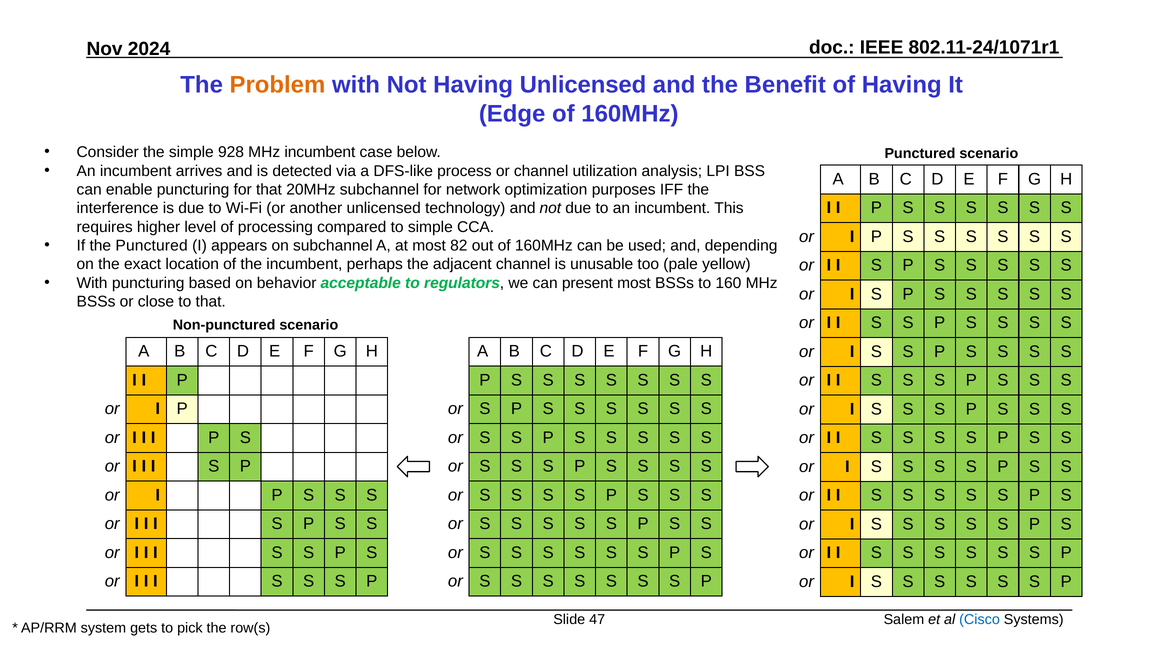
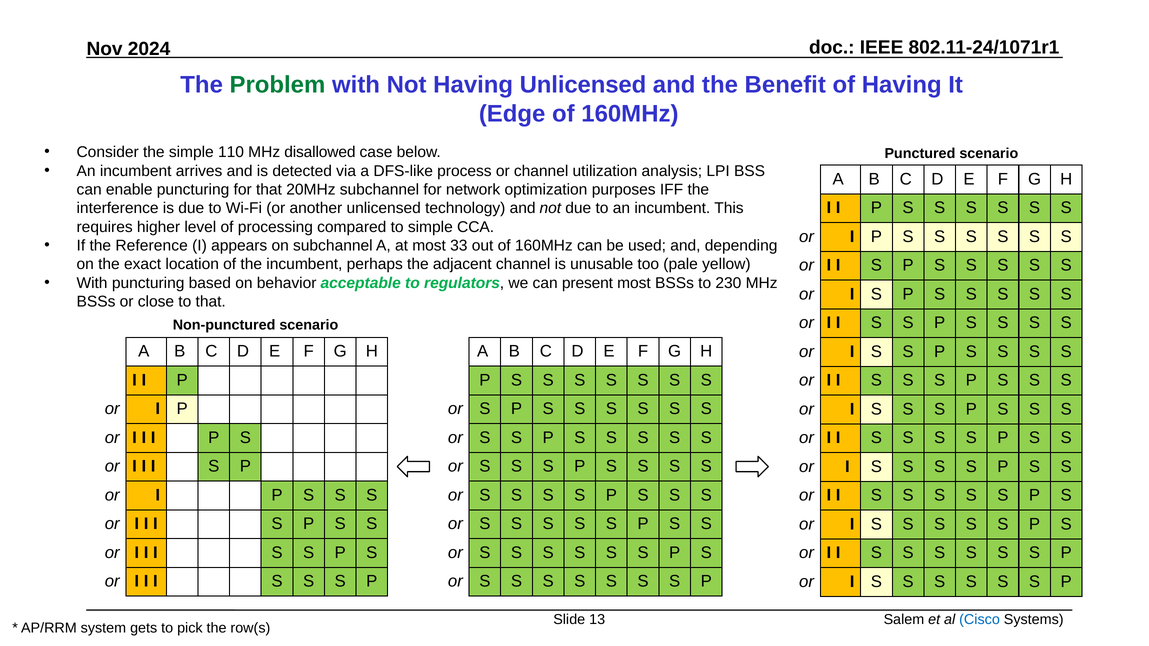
Problem colour: orange -> green
928: 928 -> 110
MHz incumbent: incumbent -> disallowed
the Punctured: Punctured -> Reference
82: 82 -> 33
160: 160 -> 230
47: 47 -> 13
